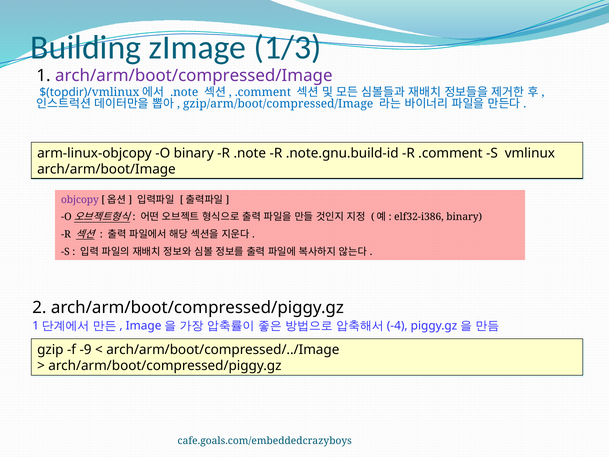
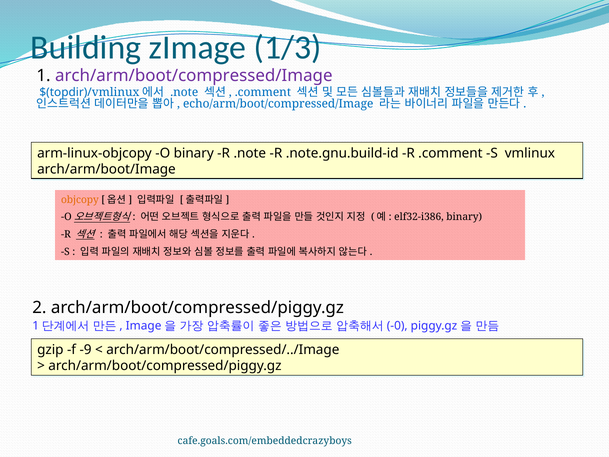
gzip/arm/boot/compressed/Image: gzip/arm/boot/compressed/Image -> echo/arm/boot/compressed/Image
objcopy colour: purple -> orange
-4: -4 -> -0
